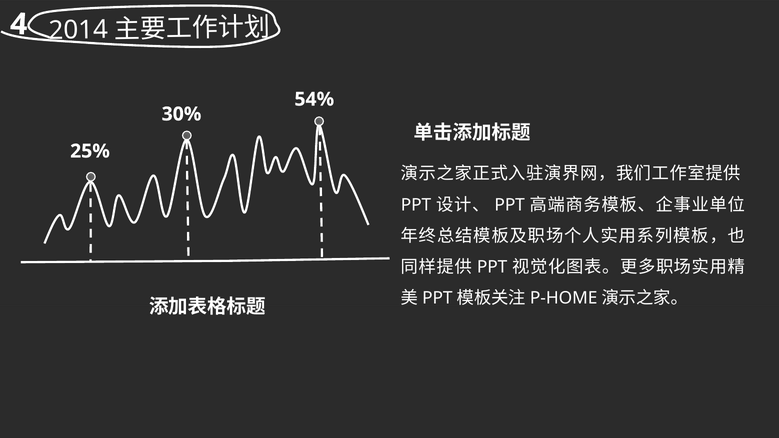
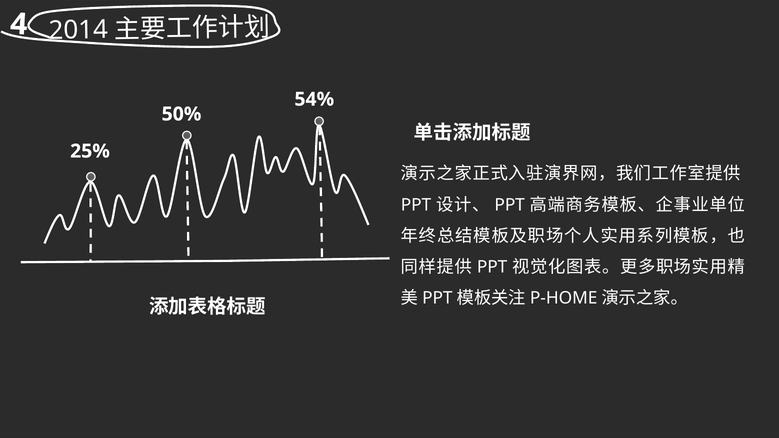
30%: 30% -> 50%
